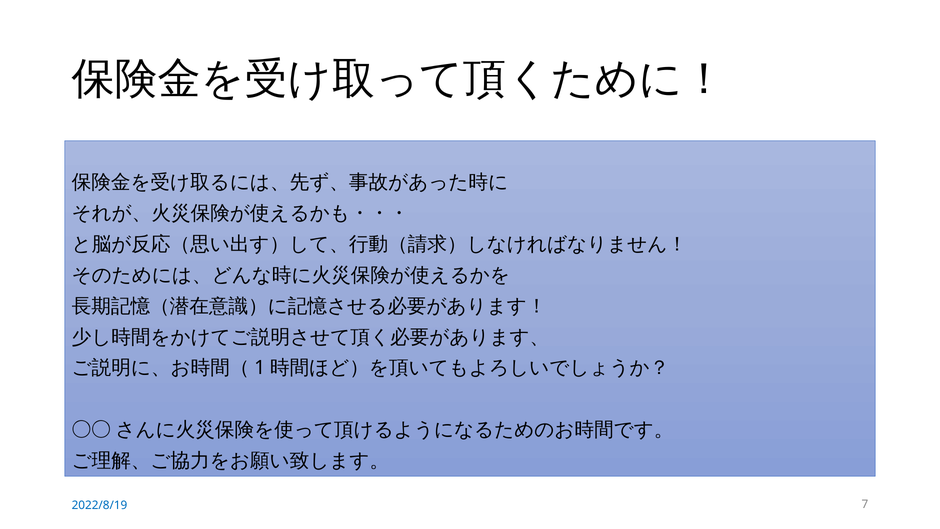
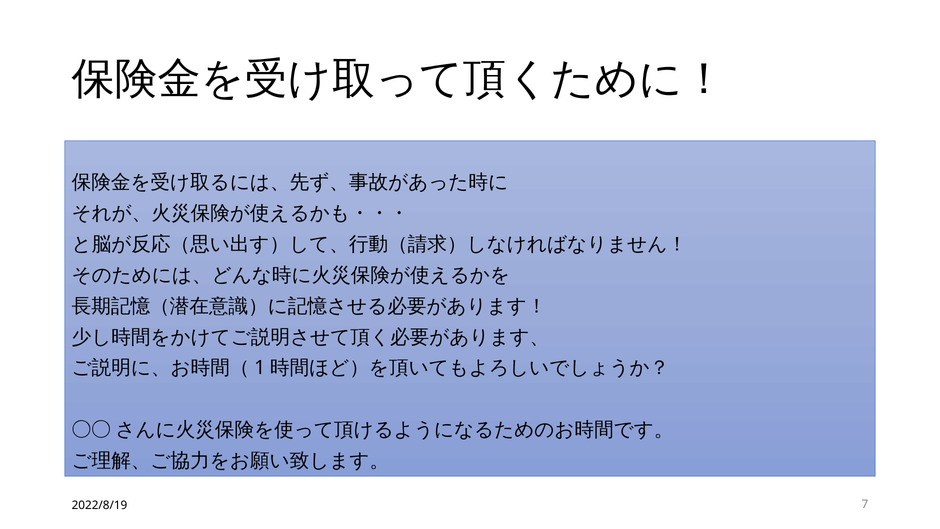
2022/8/19 colour: blue -> black
